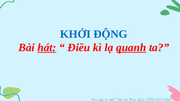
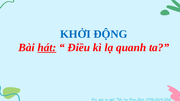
quanh underline: present -> none
